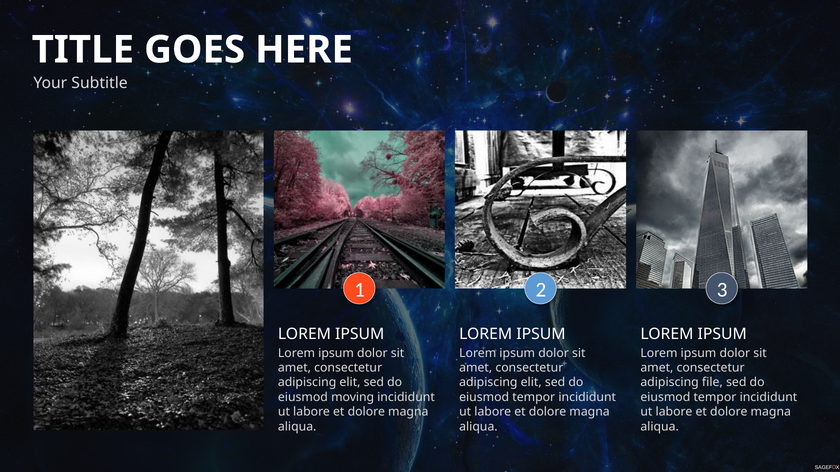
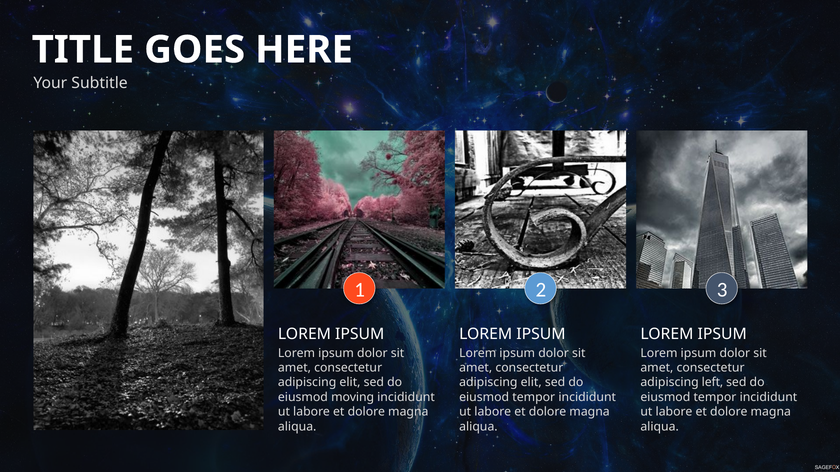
file: file -> left
